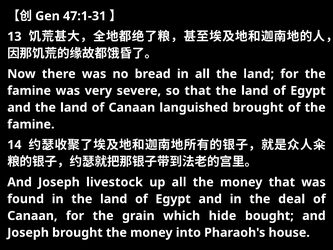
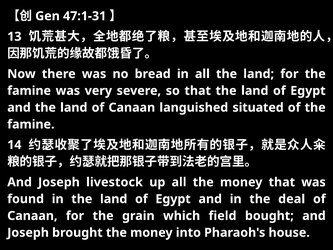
languished brought: brought -> situated
hide: hide -> field
